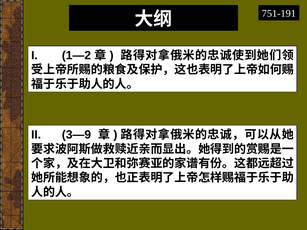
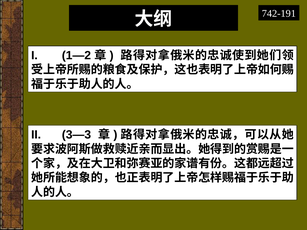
751-191: 751-191 -> 742-191
3—9: 3—9 -> 3—3
